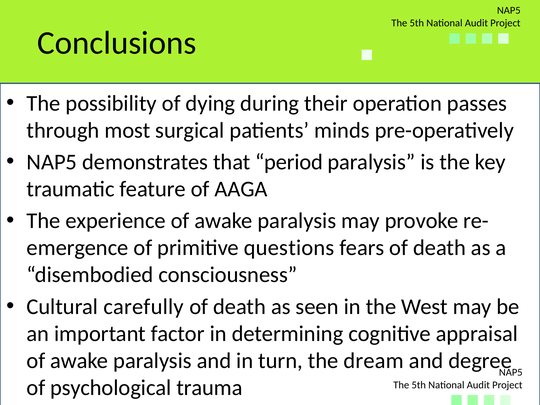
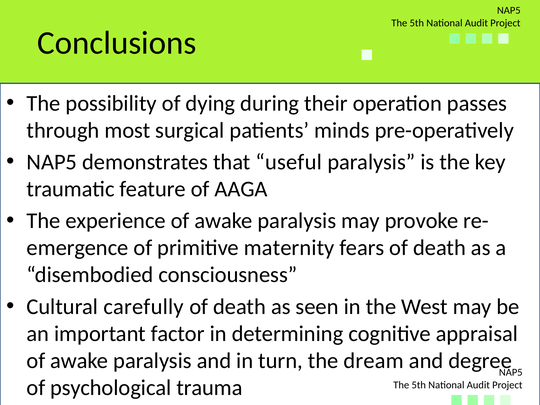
period: period -> useful
questions: questions -> maternity
